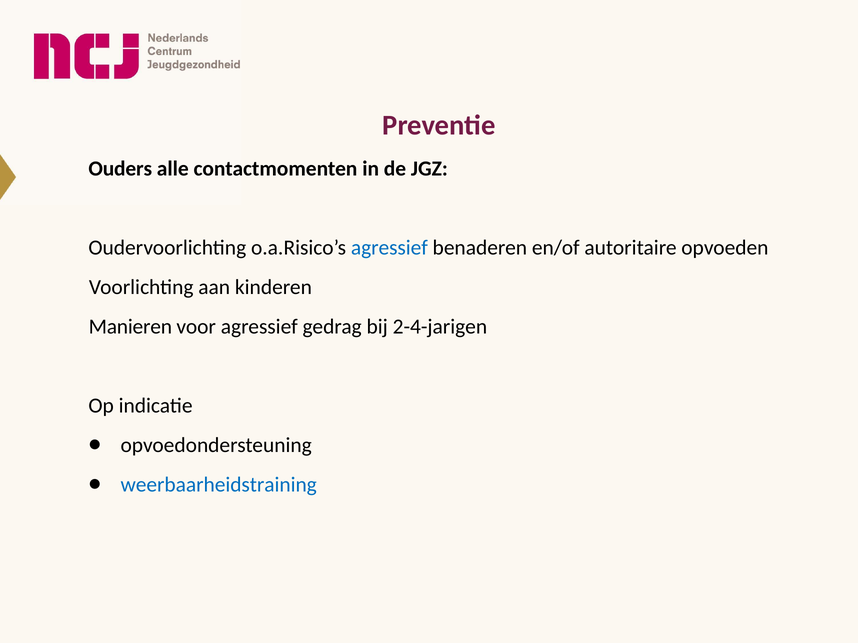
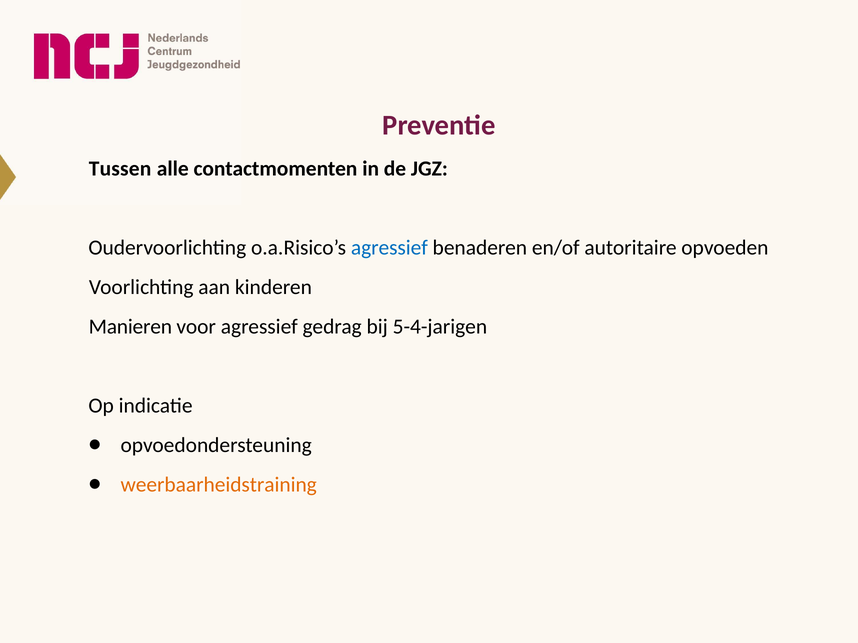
Ouders: Ouders -> Tussen
2-4-jarigen: 2-4-jarigen -> 5-4-jarigen
weerbaarheidstraining colour: blue -> orange
